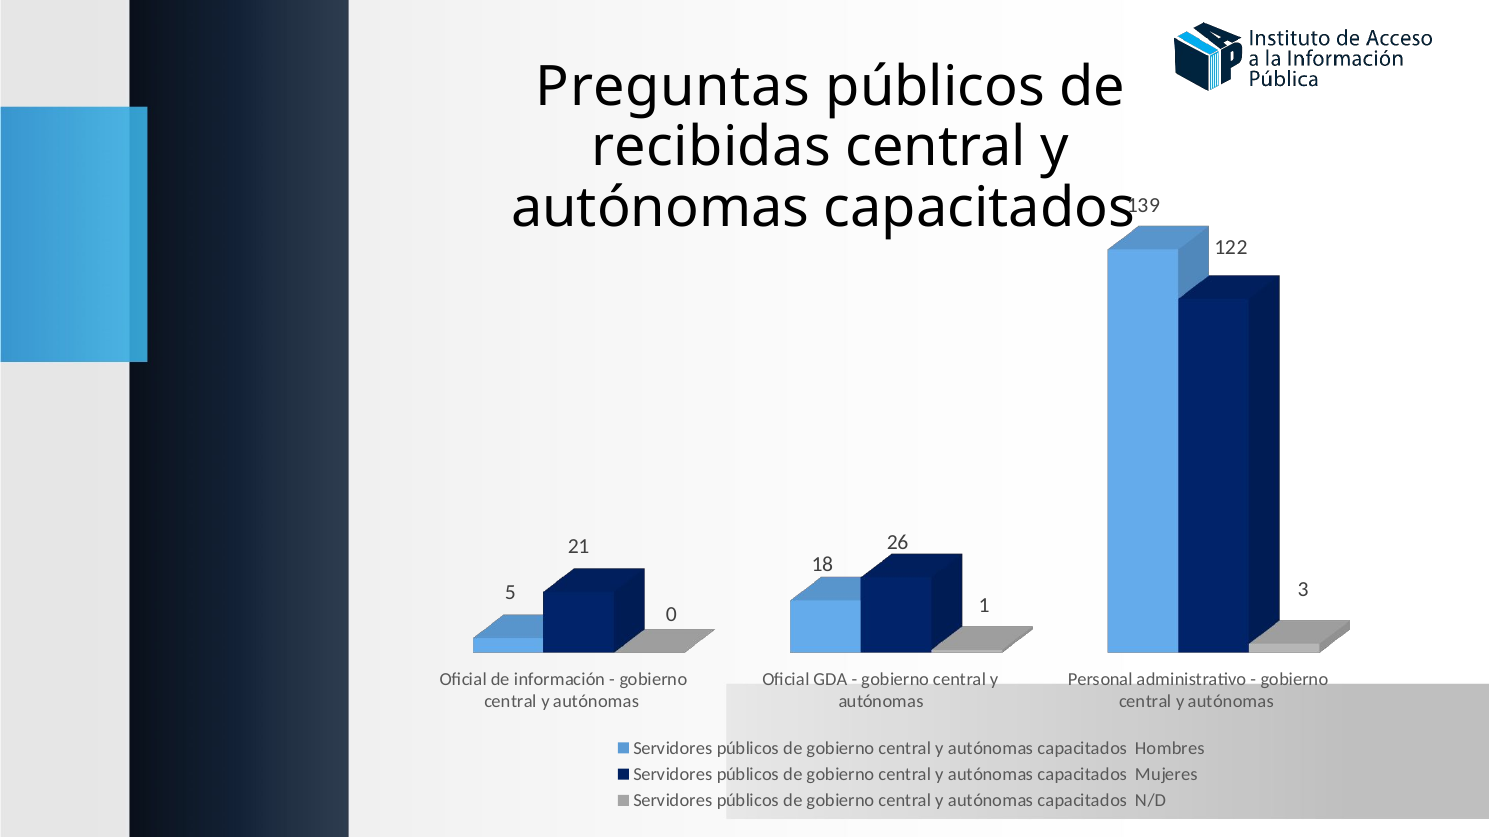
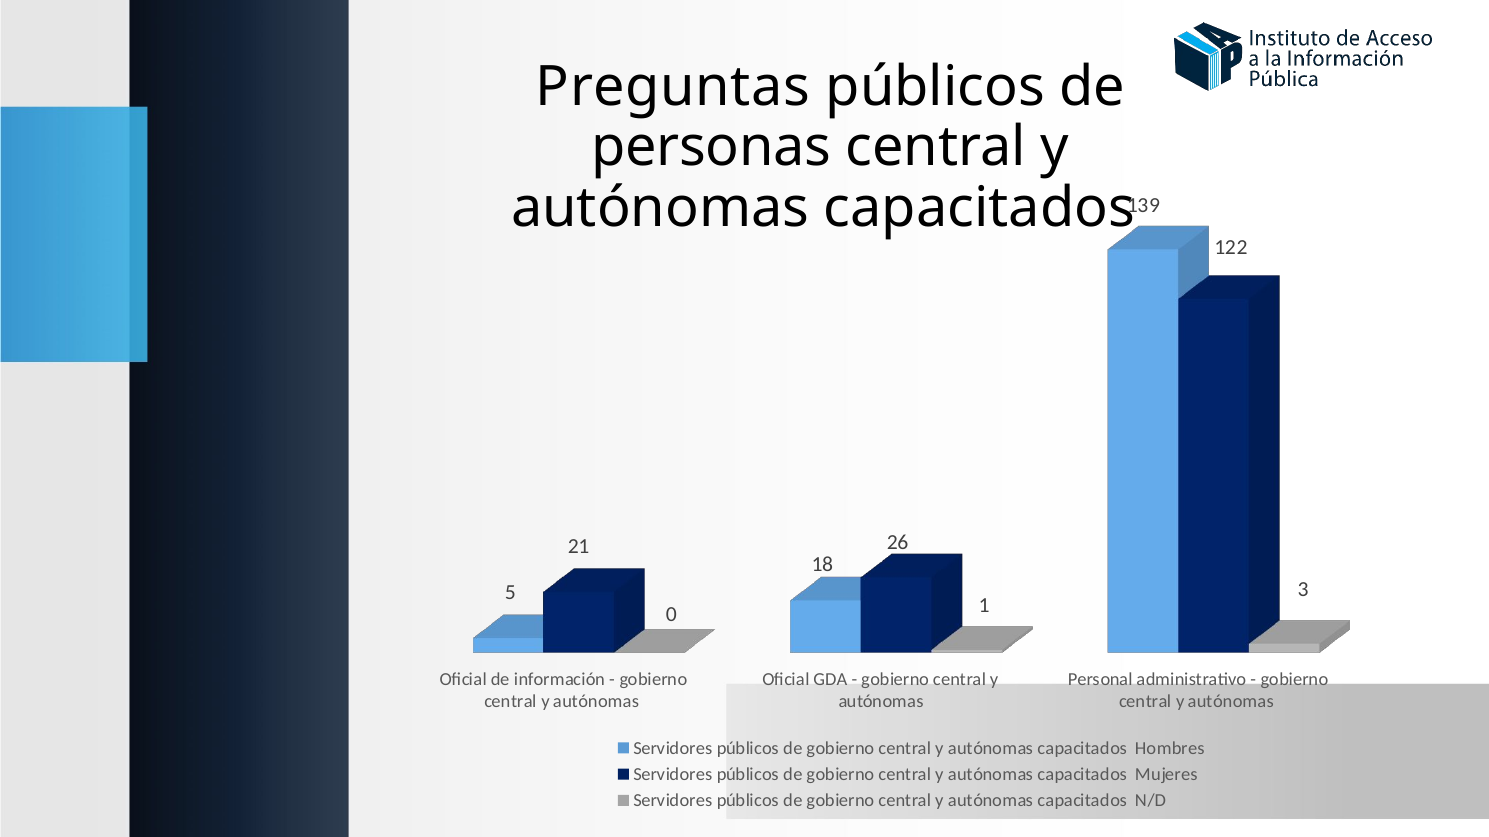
recibidas: recibidas -> personas
